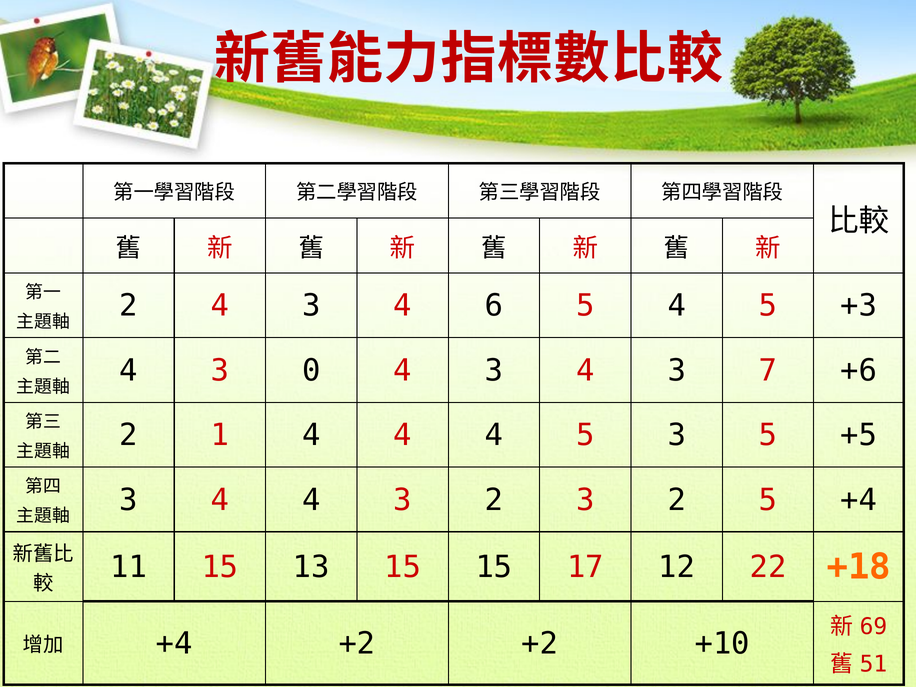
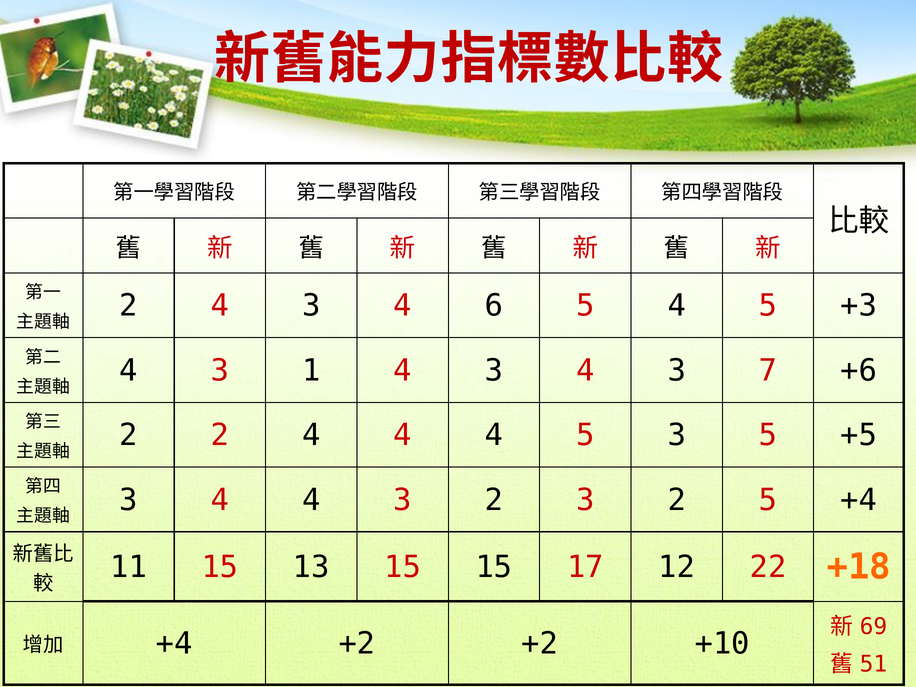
0: 0 -> 1
2 1: 1 -> 2
